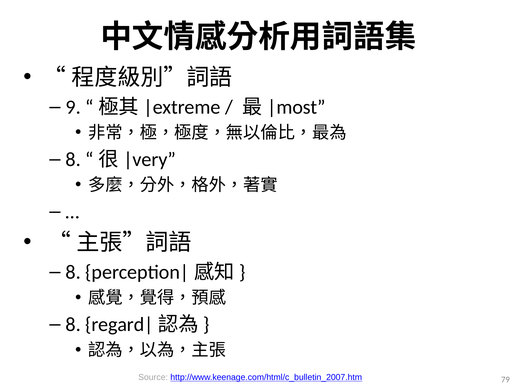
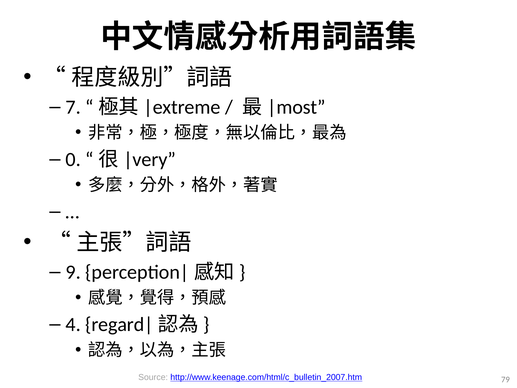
9: 9 -> 7
8 at (73, 159): 8 -> 0
8 at (73, 272): 8 -> 9
8 at (73, 324): 8 -> 4
